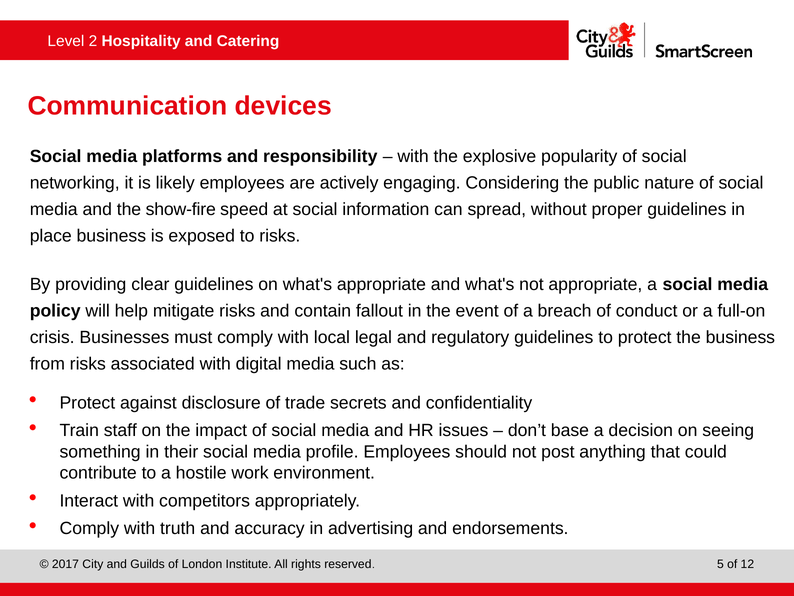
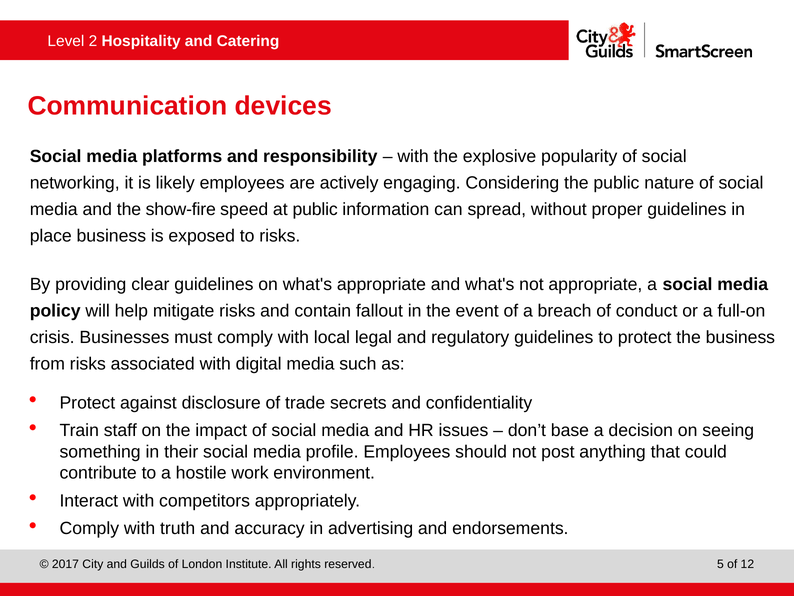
at social: social -> public
